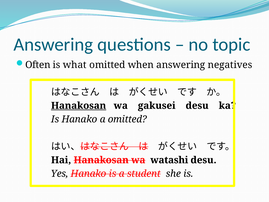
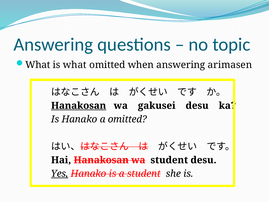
Often at (38, 65): Often -> What
negatives: negatives -> arimasen
wa watashi: watashi -> student
Yes underline: none -> present
